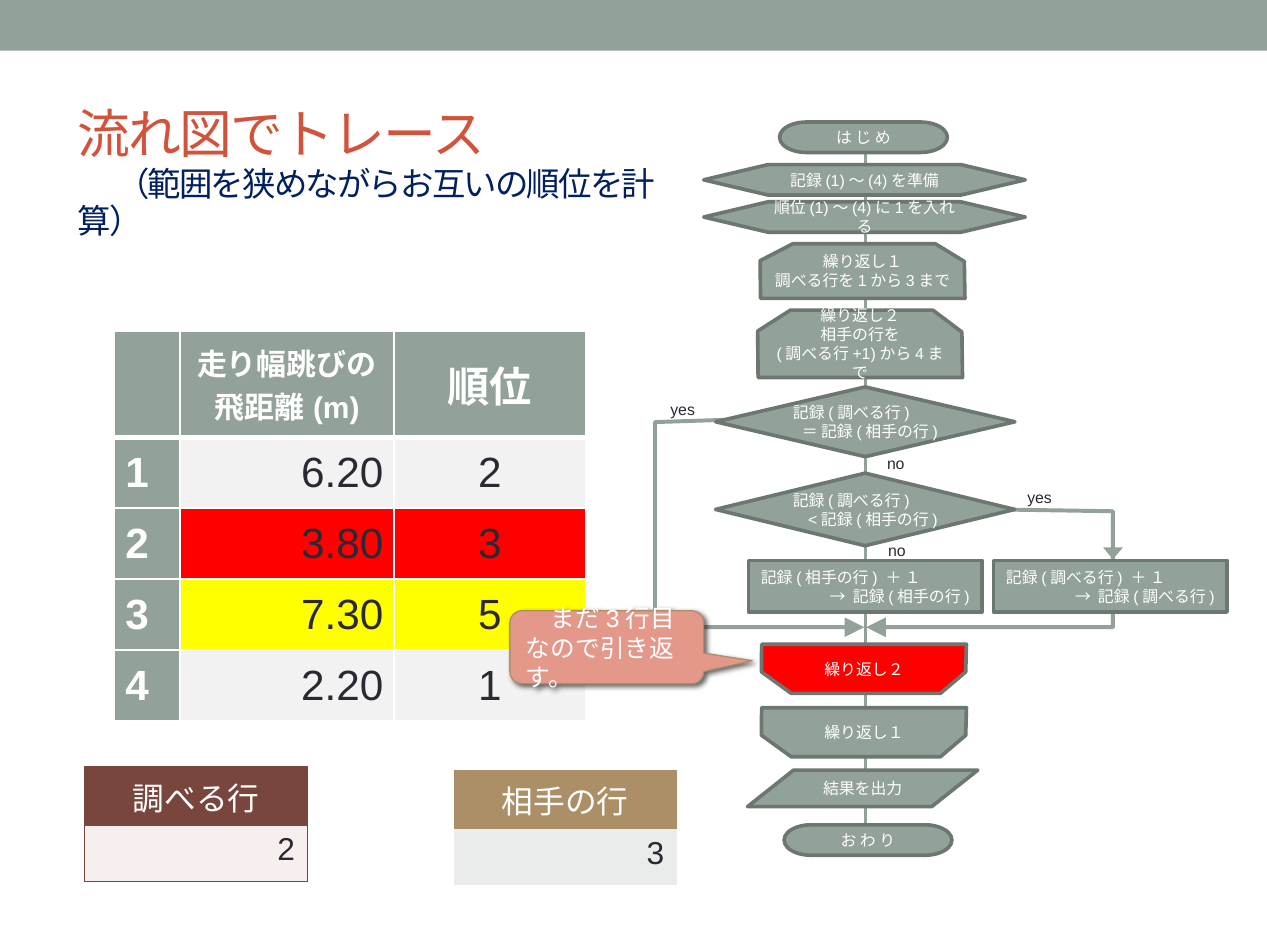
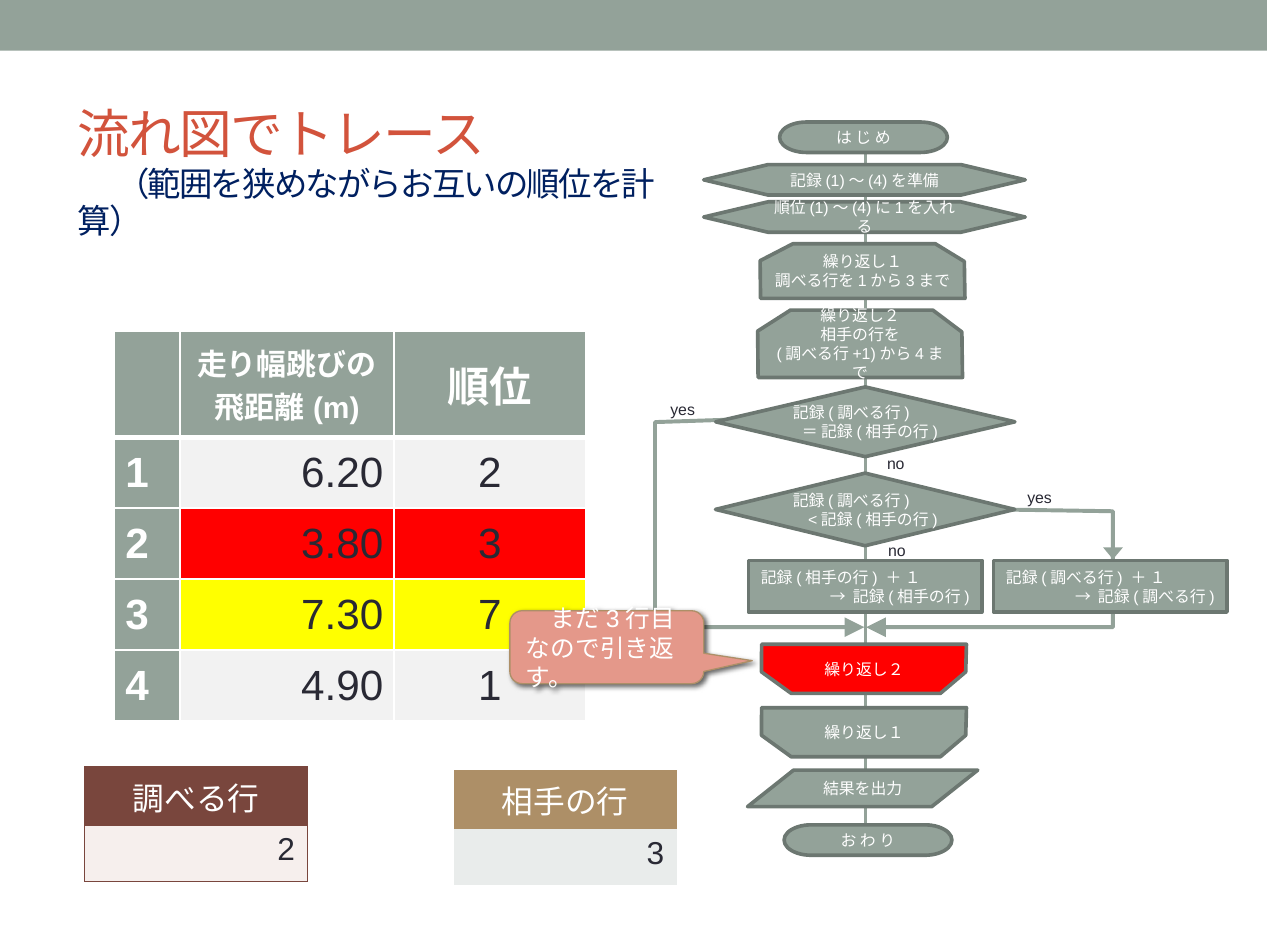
5: 5 -> 7
2.20: 2.20 -> 4.90
